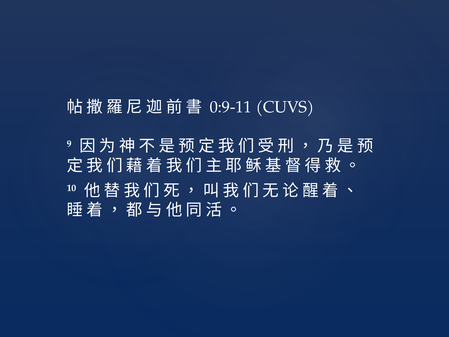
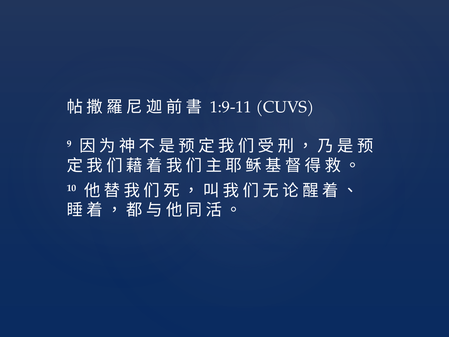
0:9-11: 0:9-11 -> 1:9-11
